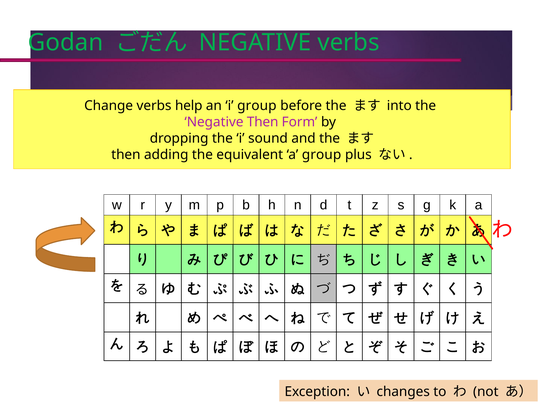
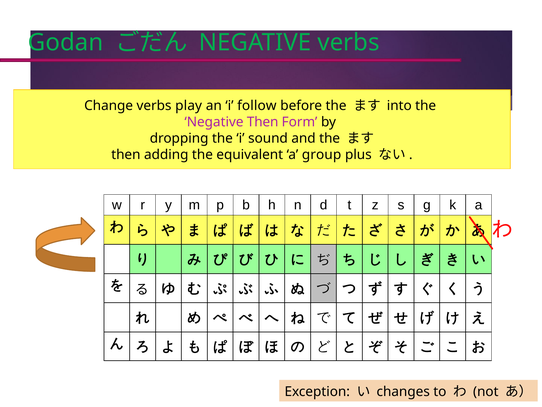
help: help -> play
i group: group -> follow
